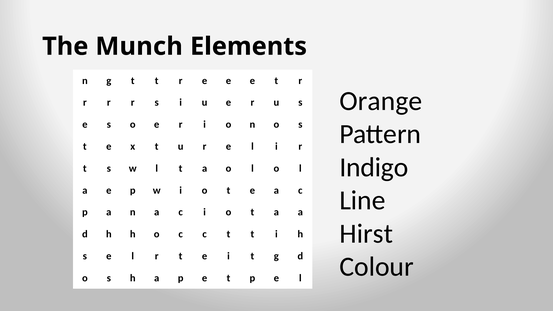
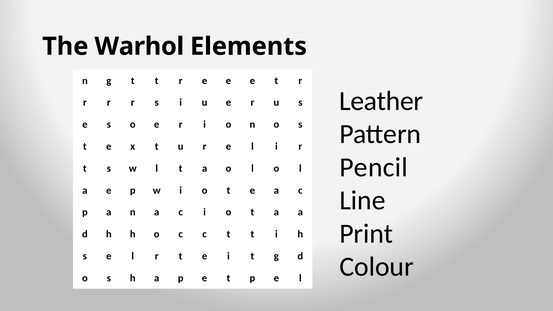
Munch: Munch -> Warhol
Orange: Orange -> Leather
Indigo: Indigo -> Pencil
Hirst: Hirst -> Print
